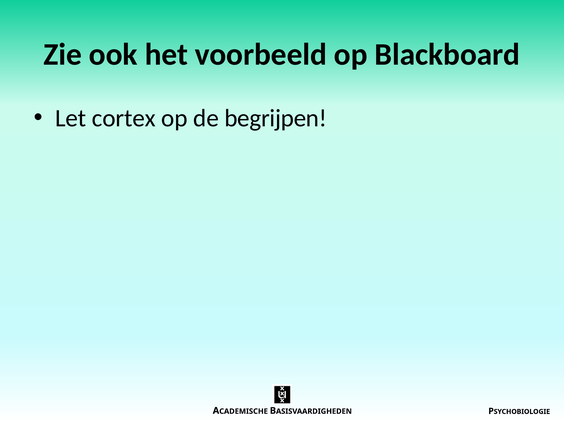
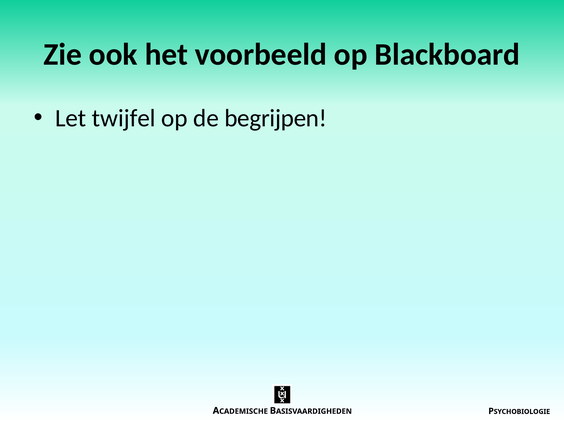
cortex: cortex -> twijfel
